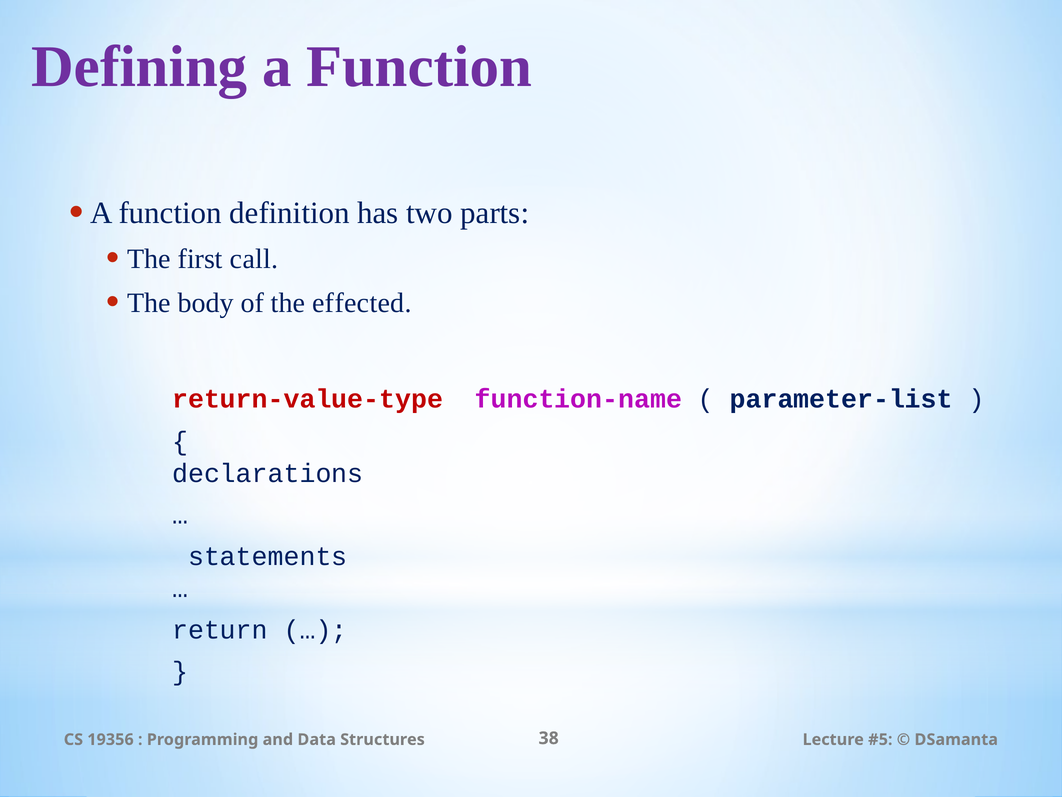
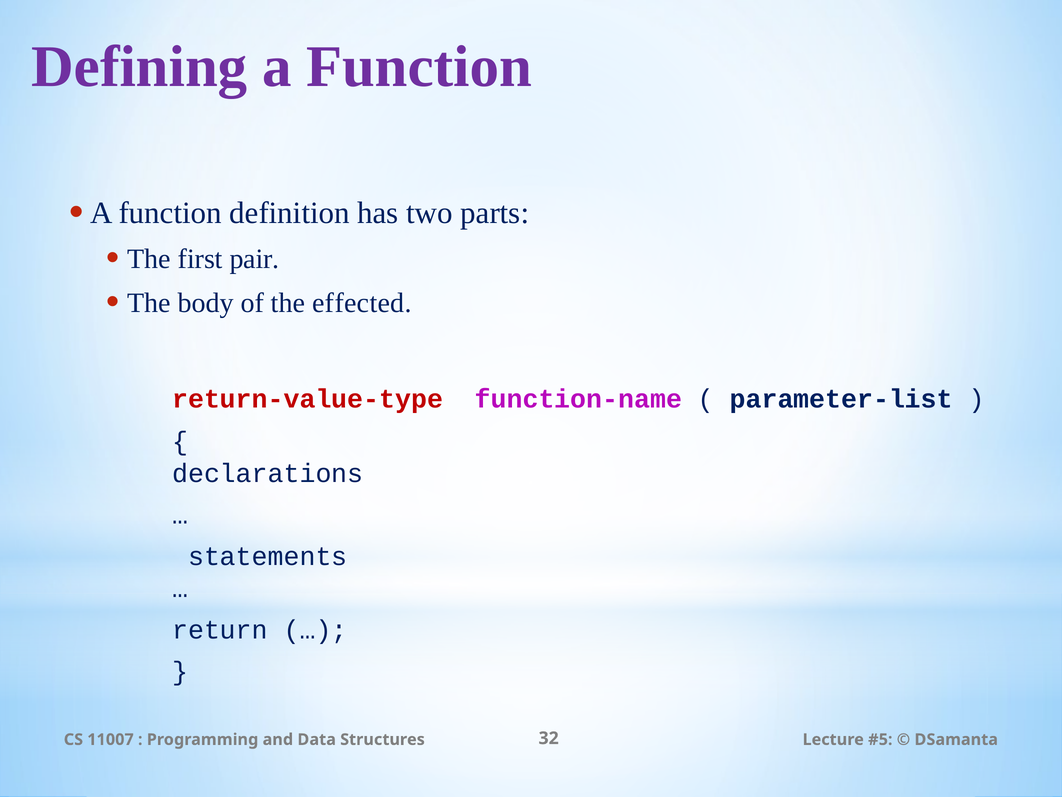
call: call -> pair
19356: 19356 -> 11007
38: 38 -> 32
